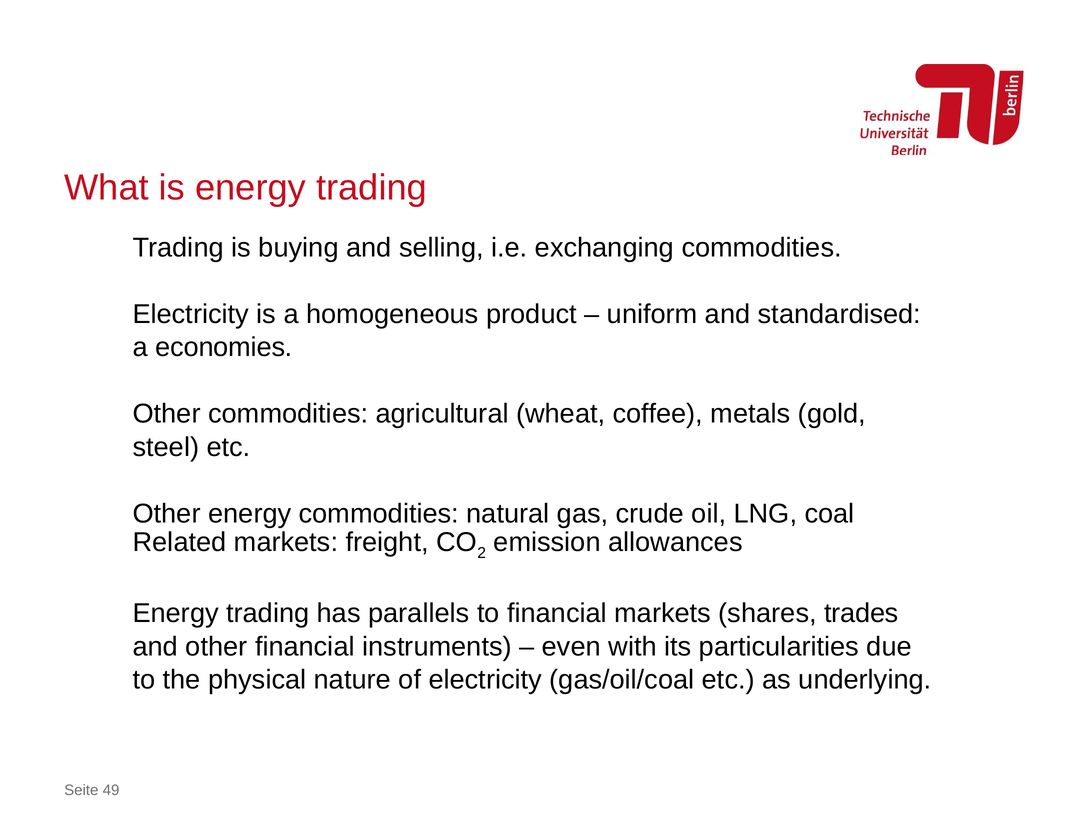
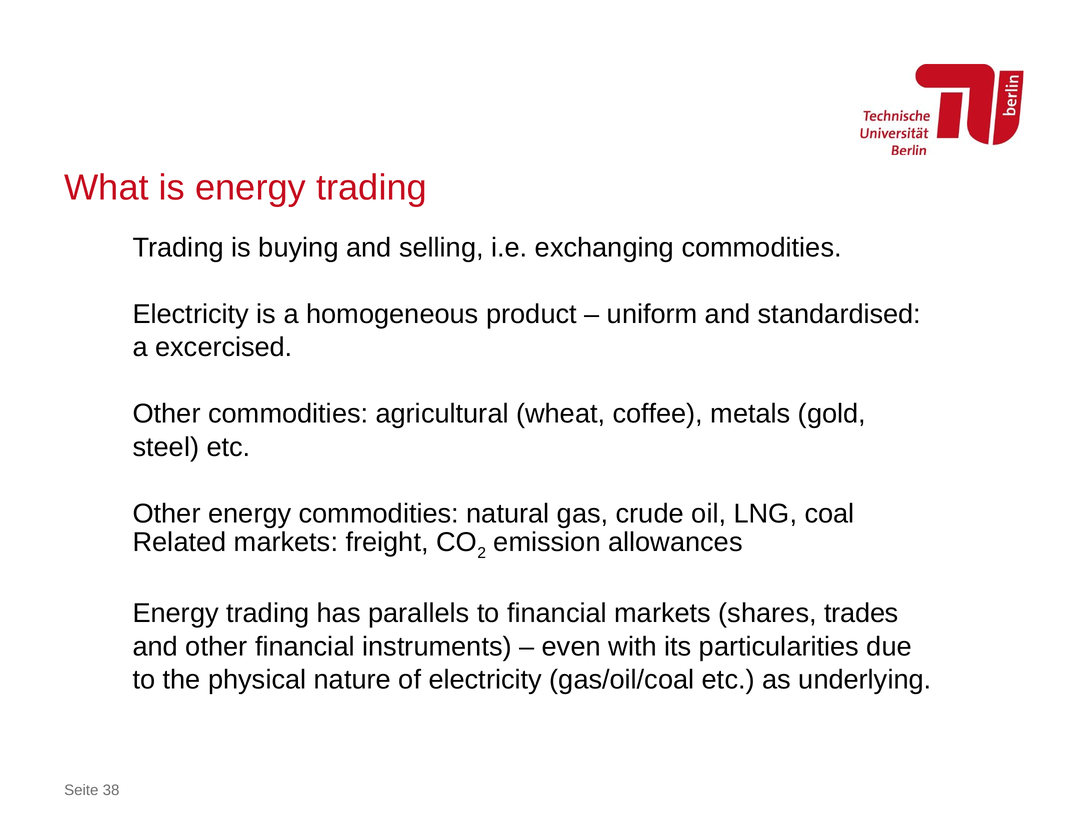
economies: economies -> excercised
49: 49 -> 38
